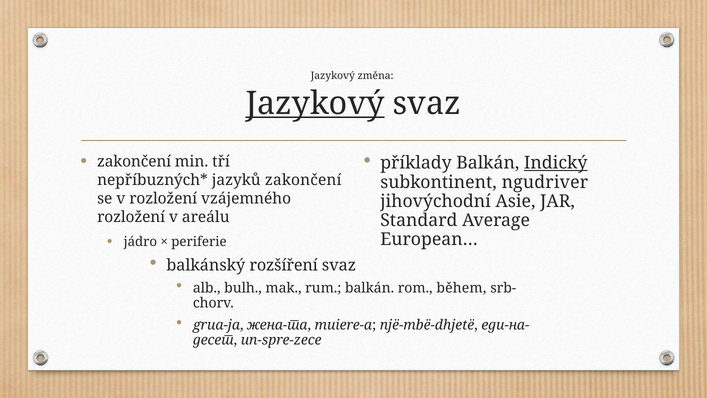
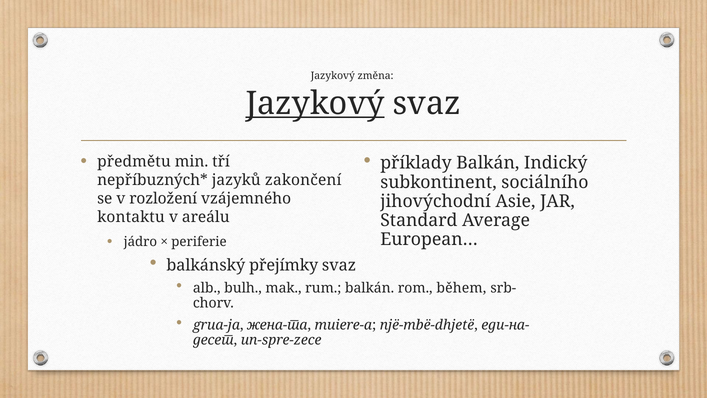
Indický underline: present -> none
zakončení at (134, 161): zakončení -> předmětu
ngudriver: ngudriver -> sociálního
rozložení at (131, 217): rozložení -> kontaktu
rozšíření: rozšíření -> přejímky
